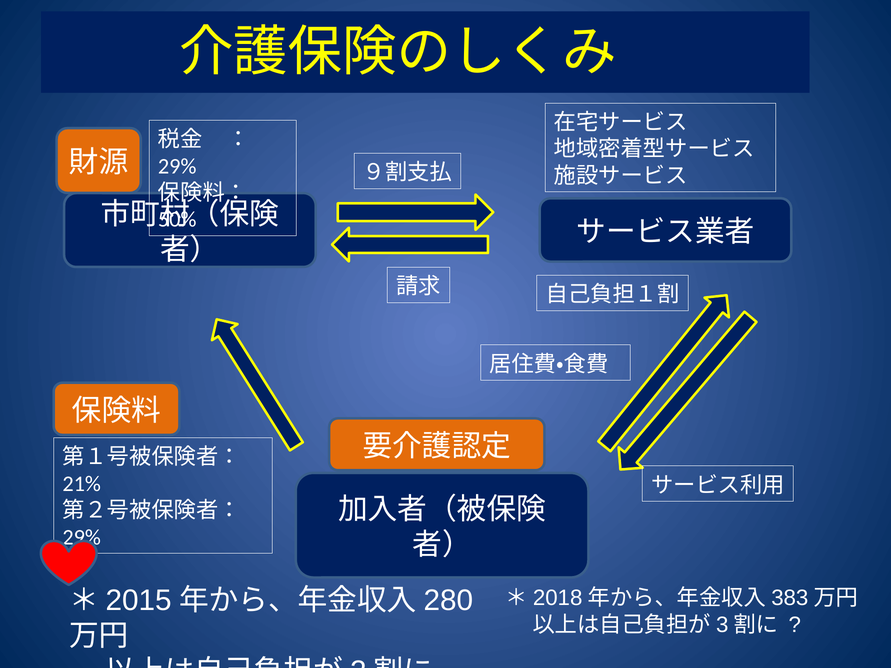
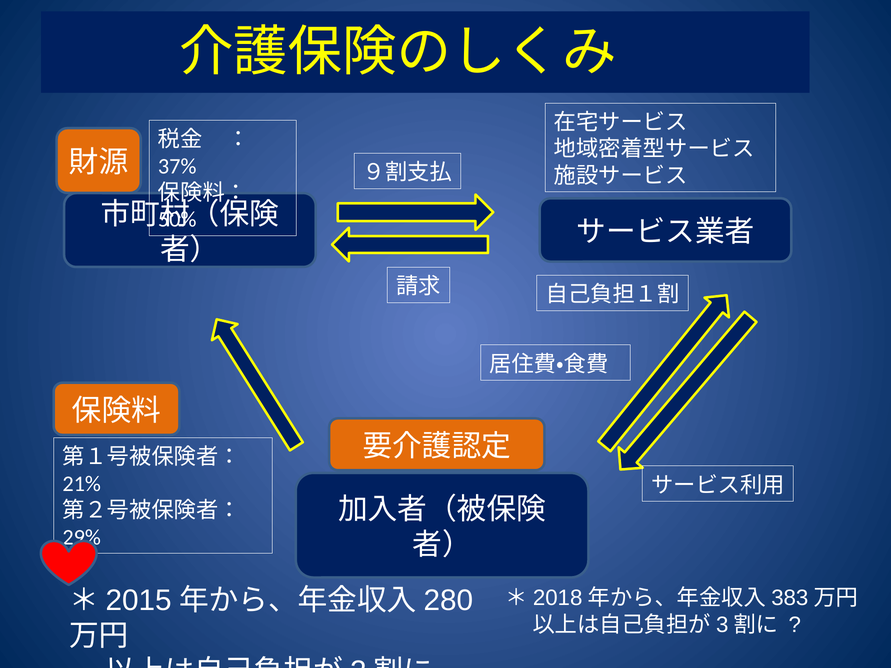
29% at (177, 166): 29% -> 37%
